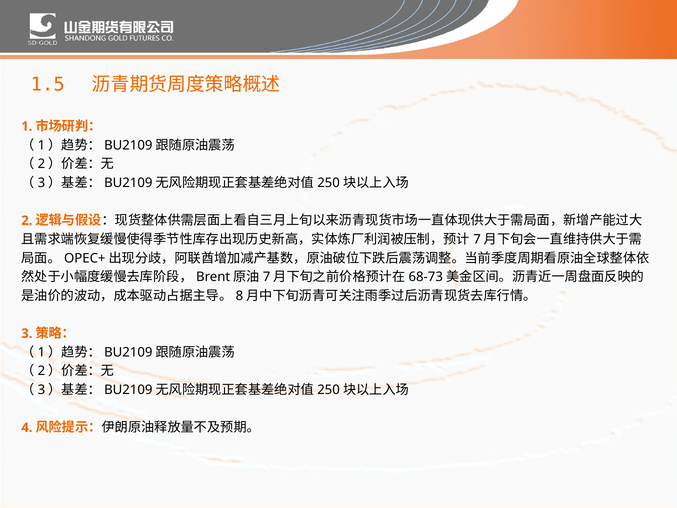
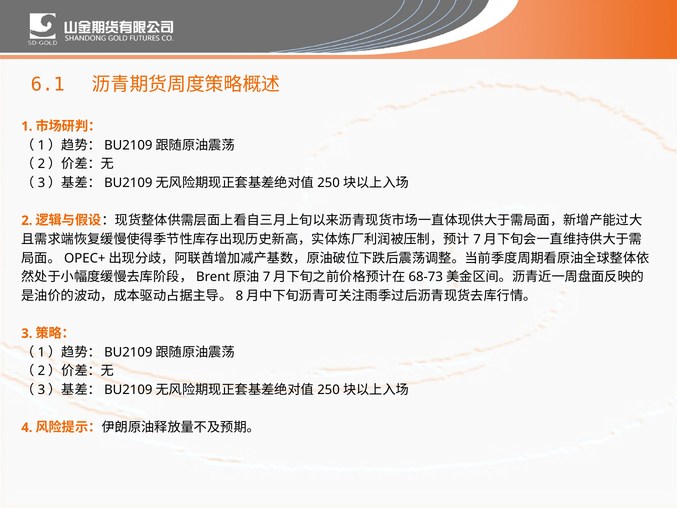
1.5: 1.5 -> 6.1
